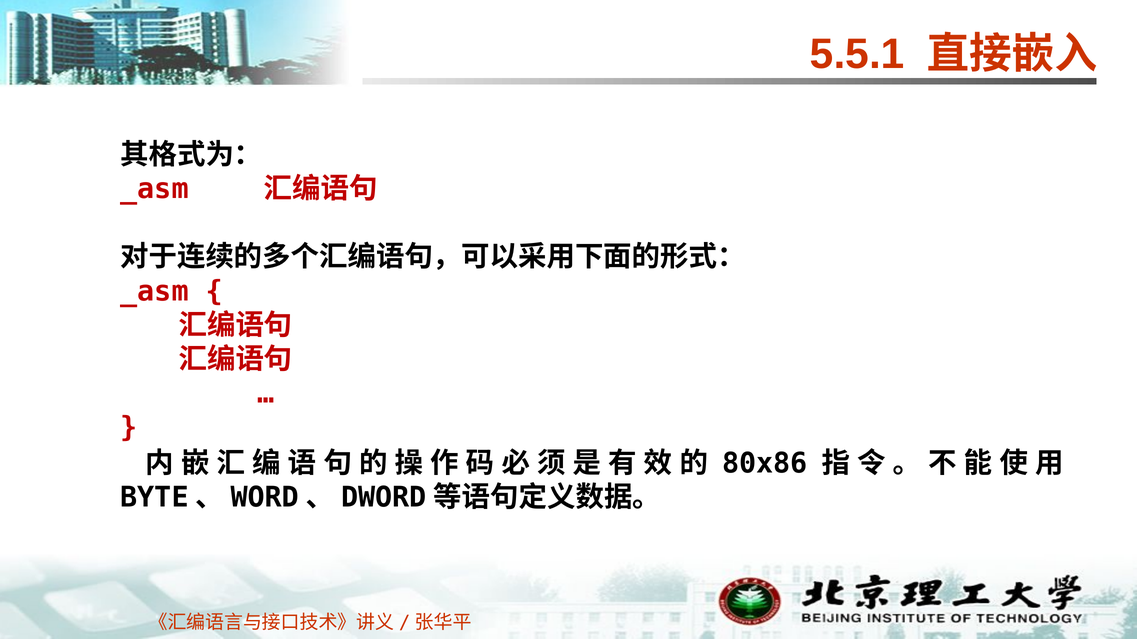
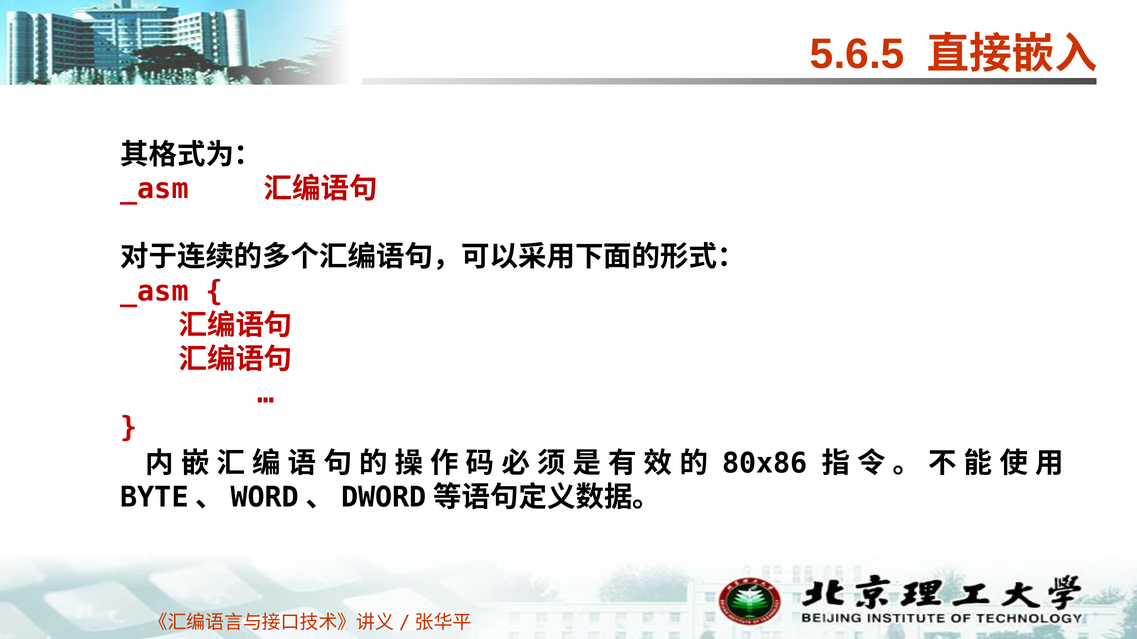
5.5.1: 5.5.1 -> 5.6.5
